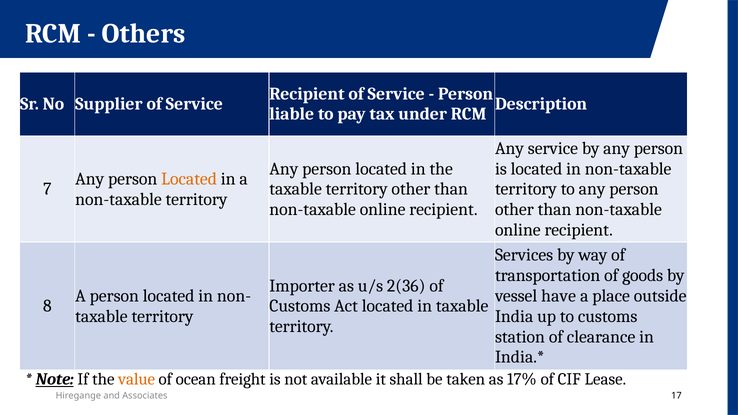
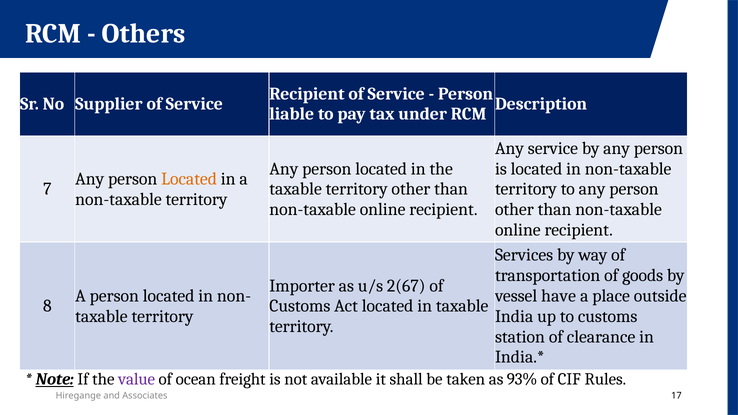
2(36: 2(36 -> 2(67
value colour: orange -> purple
17%: 17% -> 93%
Lease: Lease -> Rules
